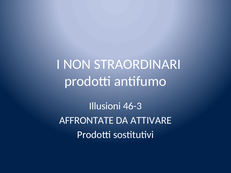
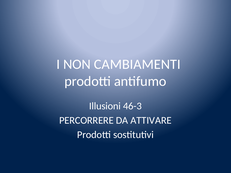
STRAORDINARI: STRAORDINARI -> CAMBIAMENTI
AFFRONTATE: AFFRONTATE -> PERCORRERE
